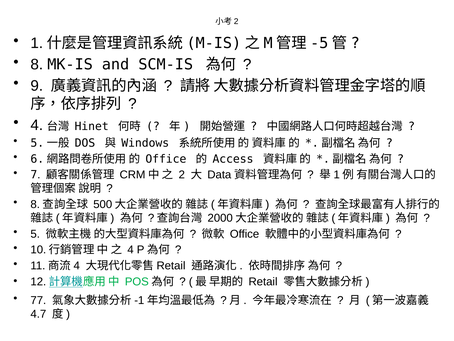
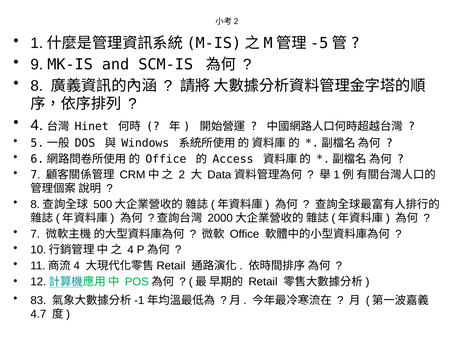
8: 8 -> 9
9: 9 -> 8
5 at (35, 234): 5 -> 7
77: 77 -> 83
